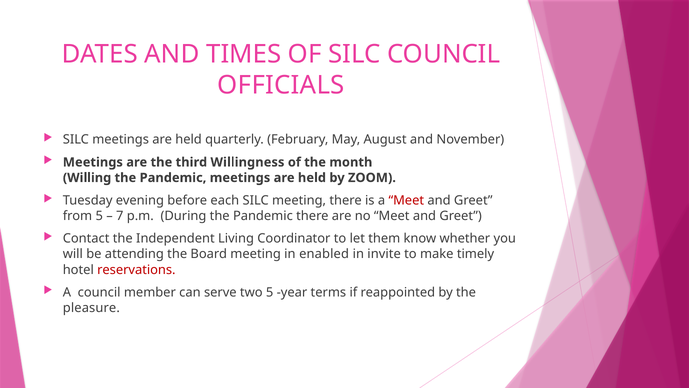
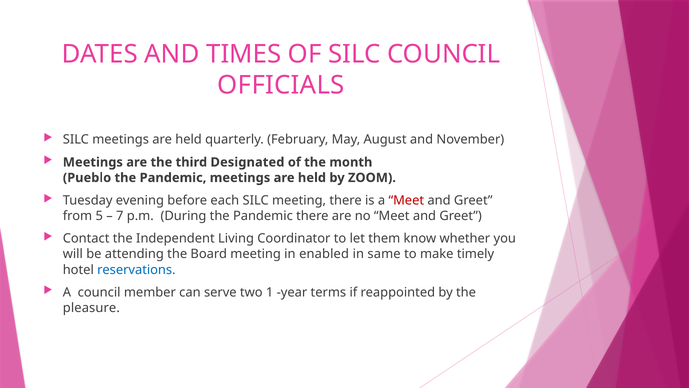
Willingness: Willingness -> Designated
Willing: Willing -> Pueblo
invite: invite -> same
reservations colour: red -> blue
two 5: 5 -> 1
